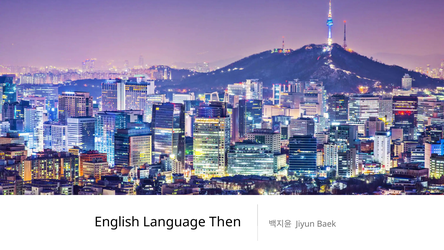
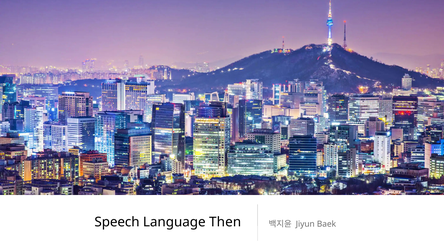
English: English -> Speech
